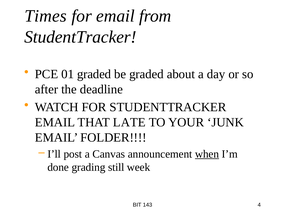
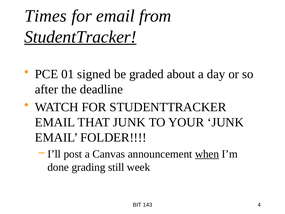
StudentTracker at (80, 37) underline: none -> present
01 graded: graded -> signed
THAT LATE: LATE -> JUNK
